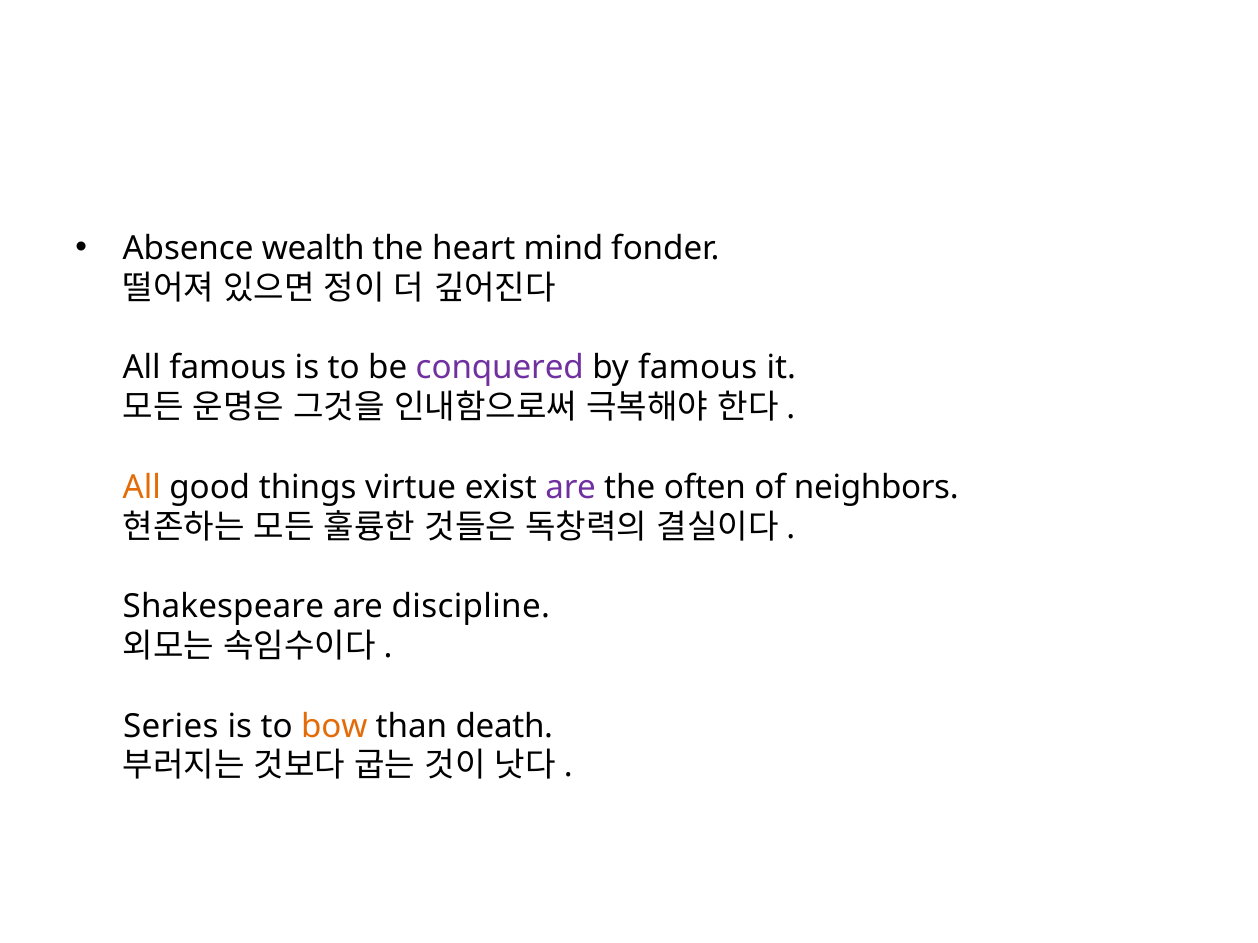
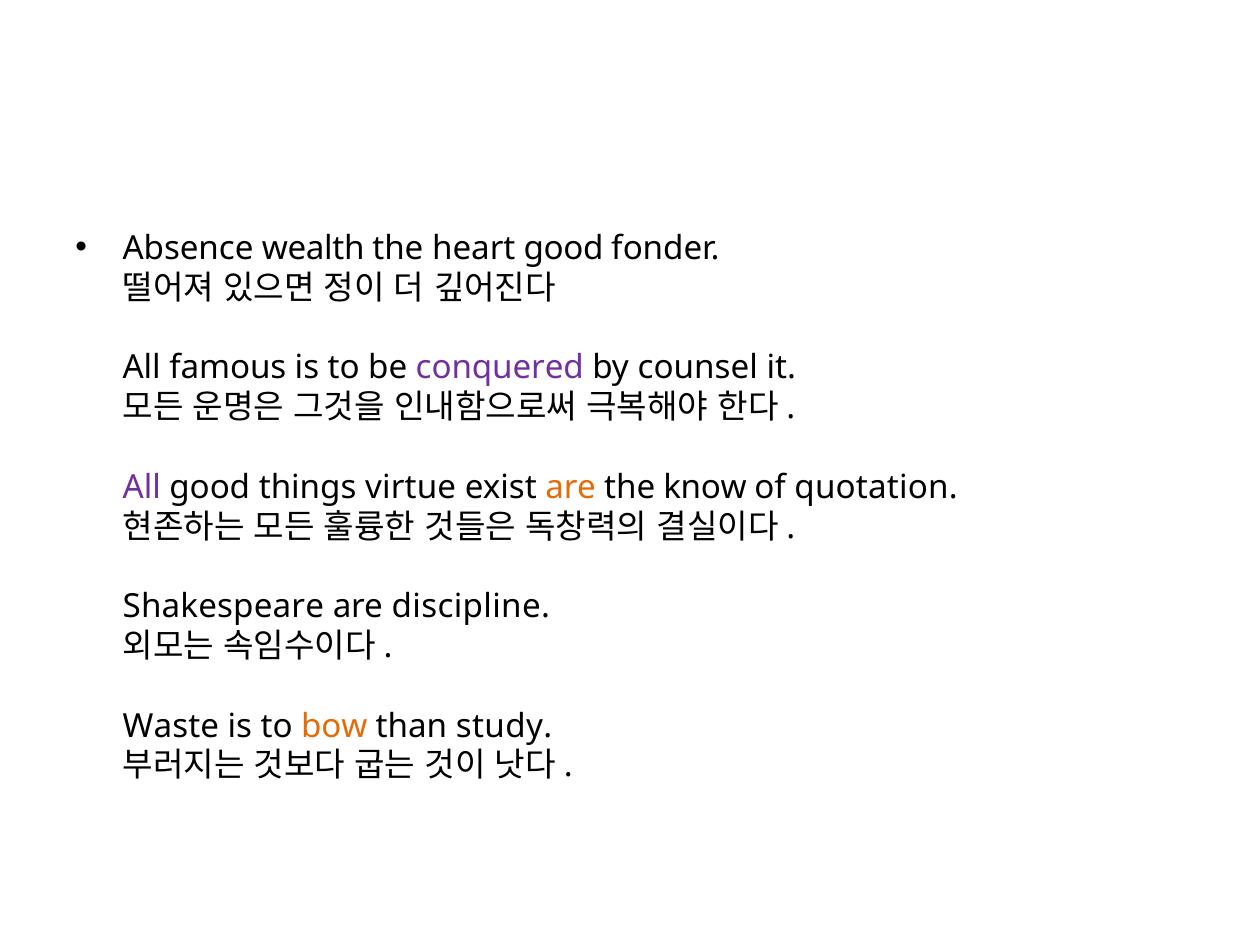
heart mind: mind -> good
by famous: famous -> counsel
All at (142, 488) colour: orange -> purple
are at (571, 488) colour: purple -> orange
often: often -> know
neighbors: neighbors -> quotation
Series: Series -> Waste
death: death -> study
